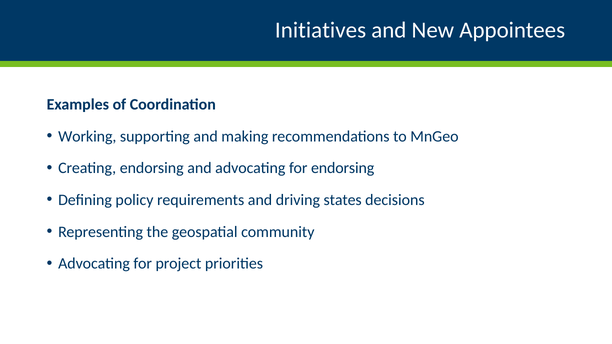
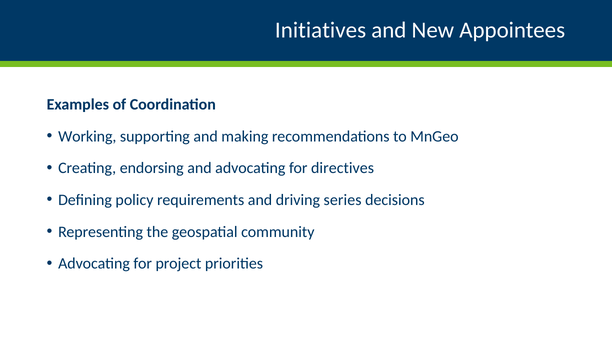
for endorsing: endorsing -> directives
states: states -> series
